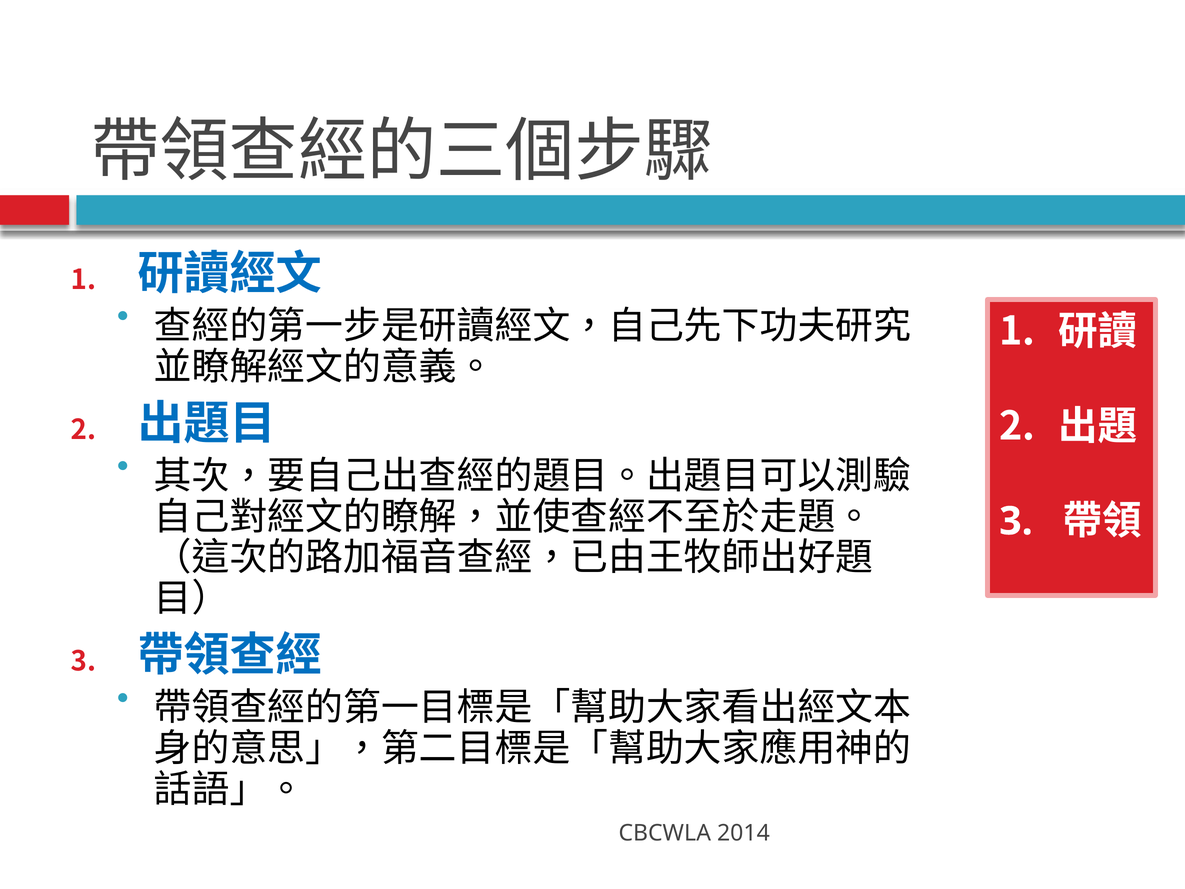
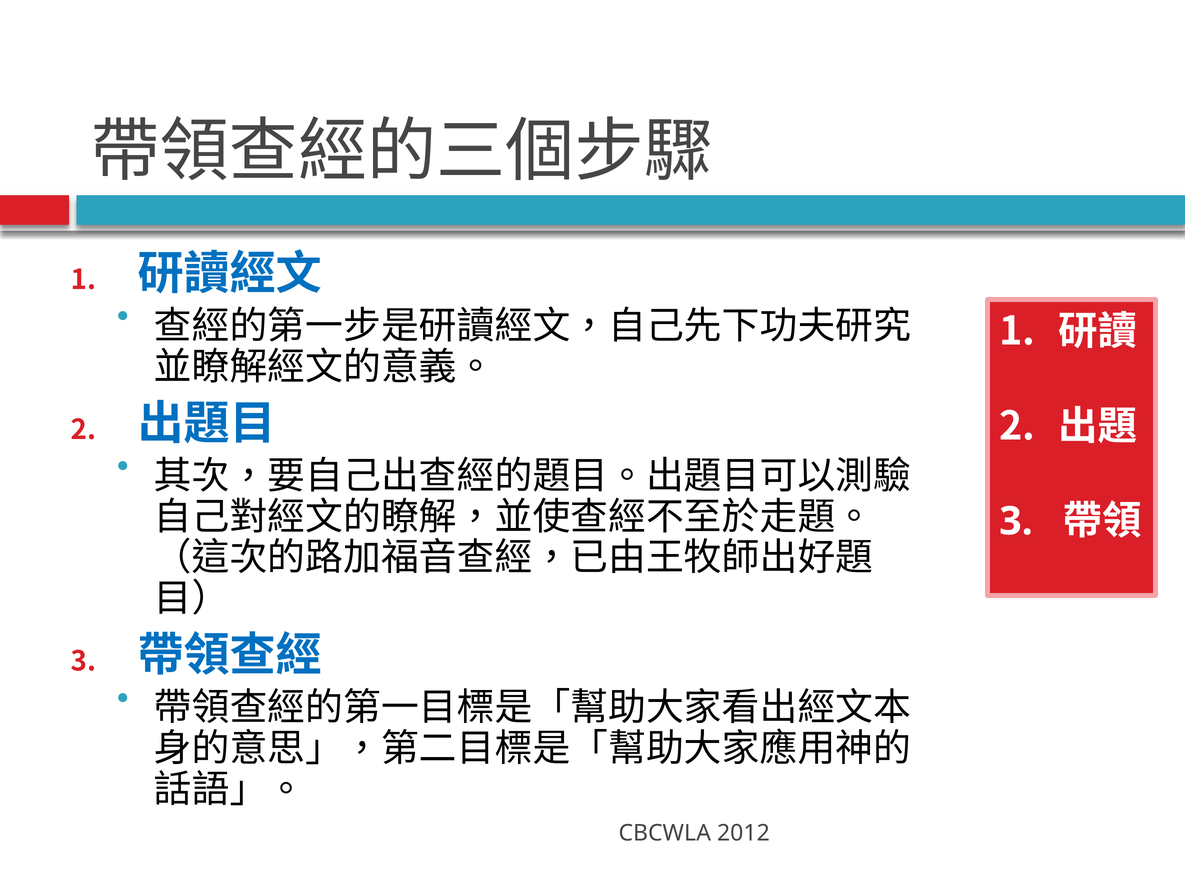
2014: 2014 -> 2012
